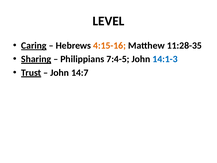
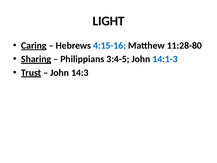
LEVEL: LEVEL -> LIGHT
4:15-16 colour: orange -> blue
11:28-35: 11:28-35 -> 11:28-80
7:4-5: 7:4-5 -> 3:4-5
14:7: 14:7 -> 14:3
